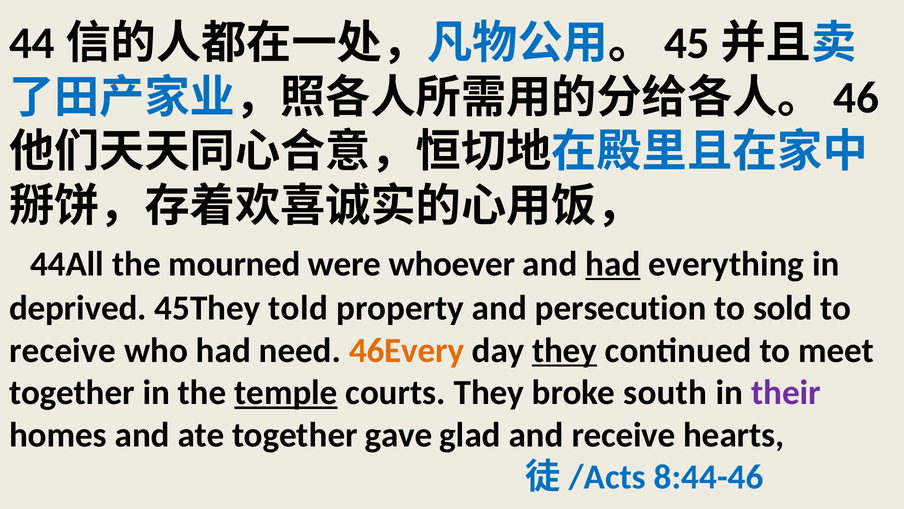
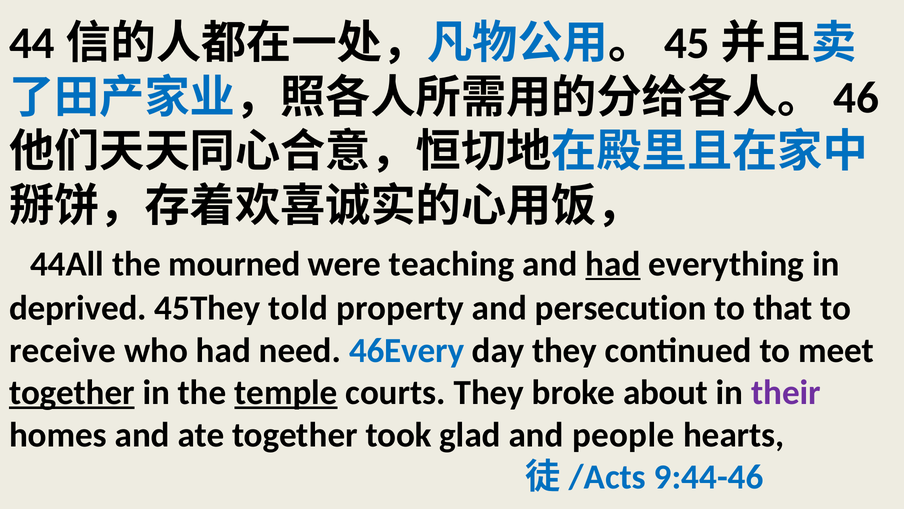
whoever: whoever -> teaching
sold: sold -> that
46Every colour: orange -> blue
they at (565, 350) underline: present -> none
together at (72, 392) underline: none -> present
south: south -> about
gave: gave -> took
and receive: receive -> people
8:44-46: 8:44-46 -> 9:44-46
